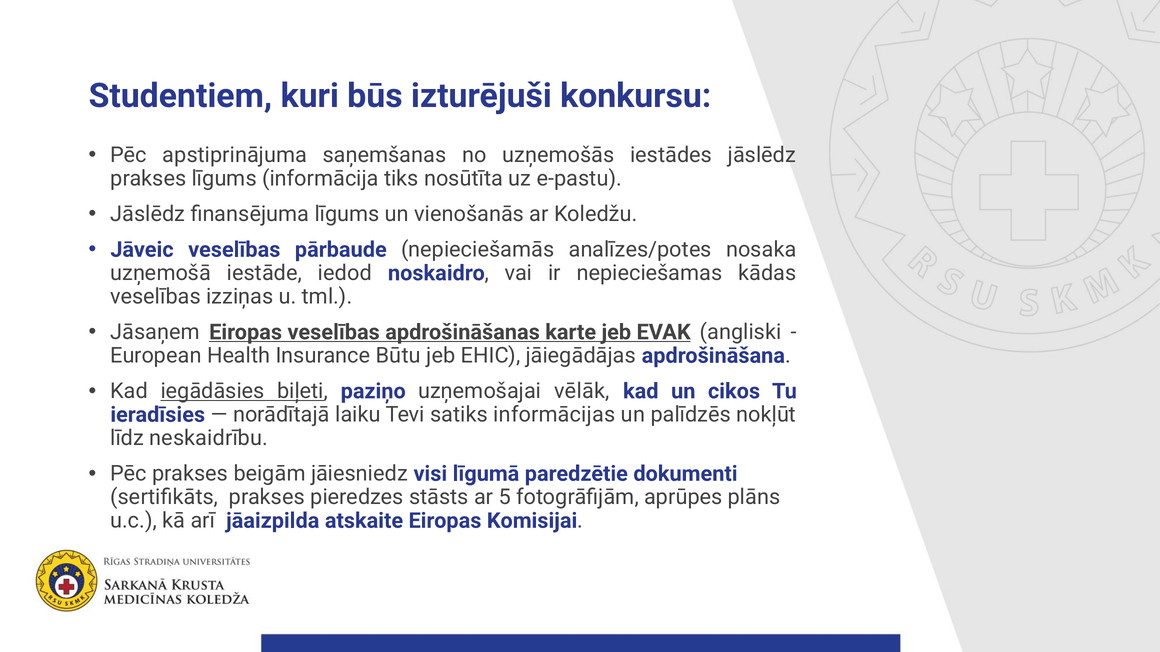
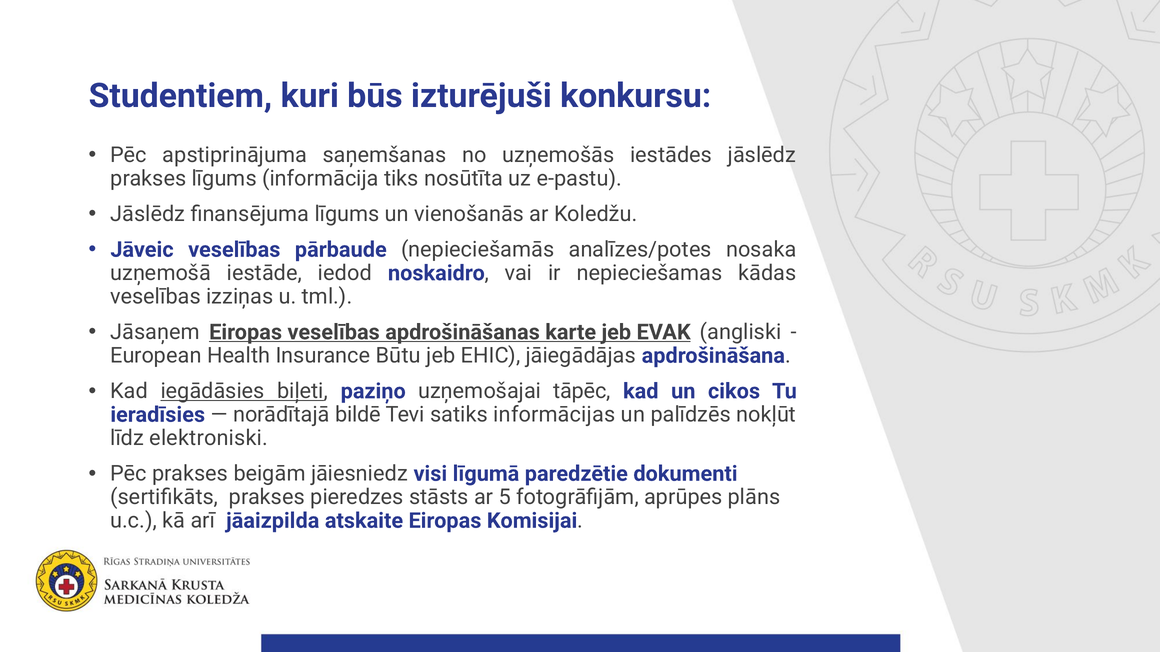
vēlāk: vēlāk -> tāpēc
laiku: laiku -> bildē
neskaidrību: neskaidrību -> elektroniski
